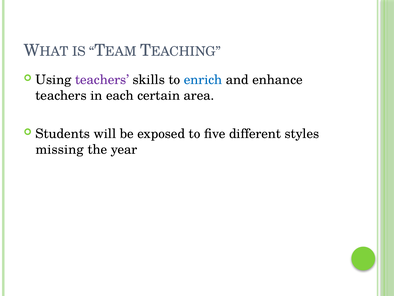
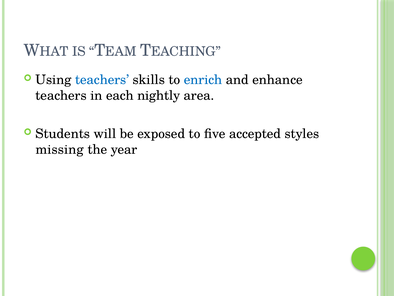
teachers at (102, 80) colour: purple -> blue
certain: certain -> nightly
different: different -> accepted
